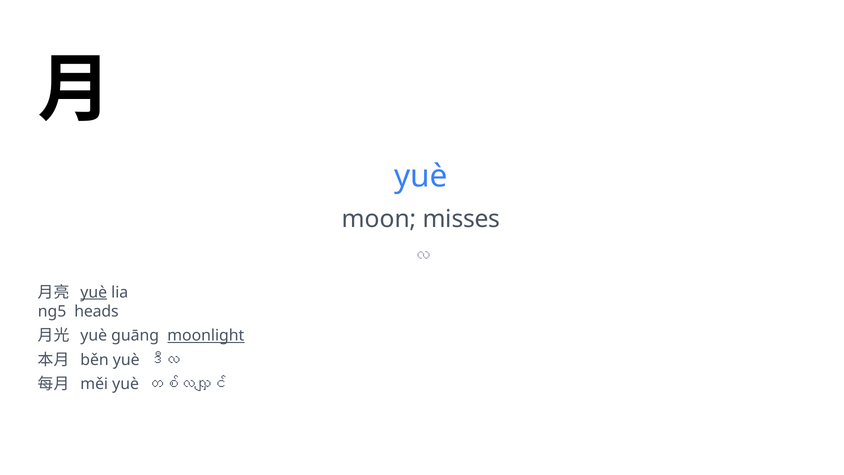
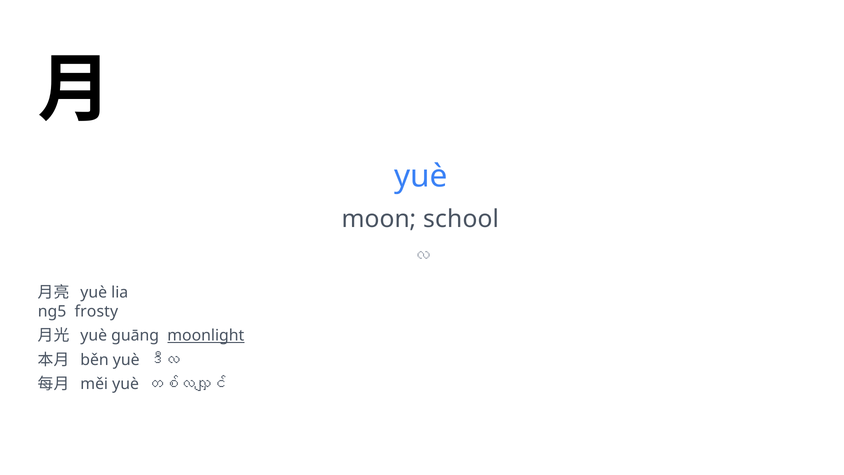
misses: misses -> school
yuè at (94, 292) underline: present -> none
heads: heads -> frosty
